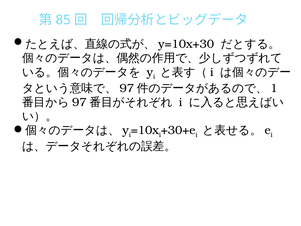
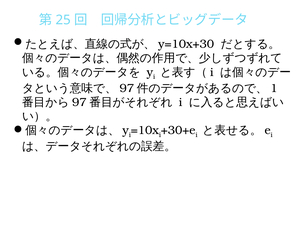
85: 85 -> 25
